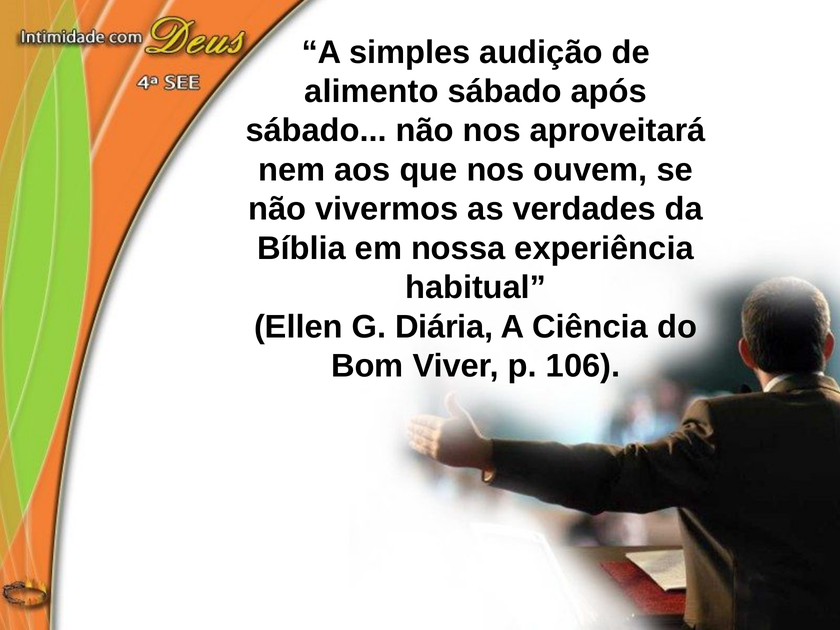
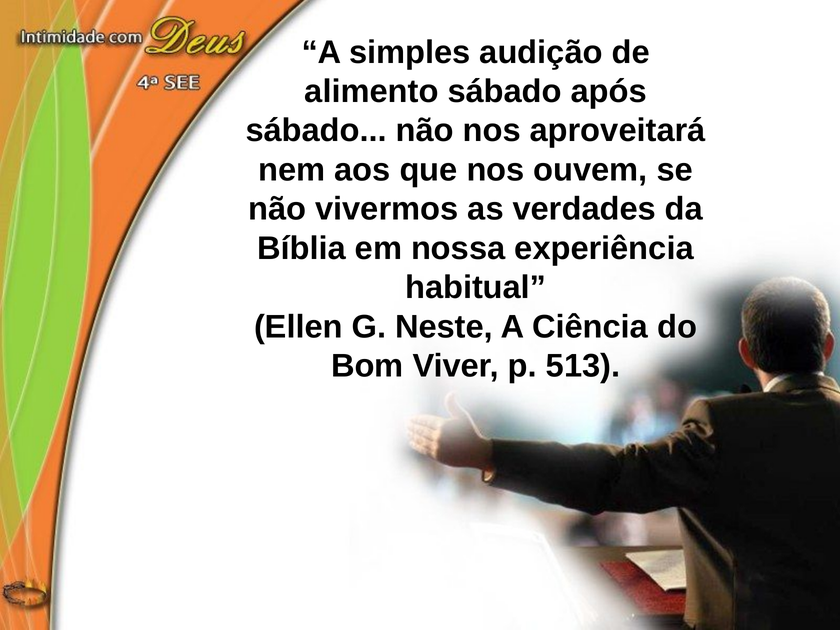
Diária: Diária -> Neste
106: 106 -> 513
